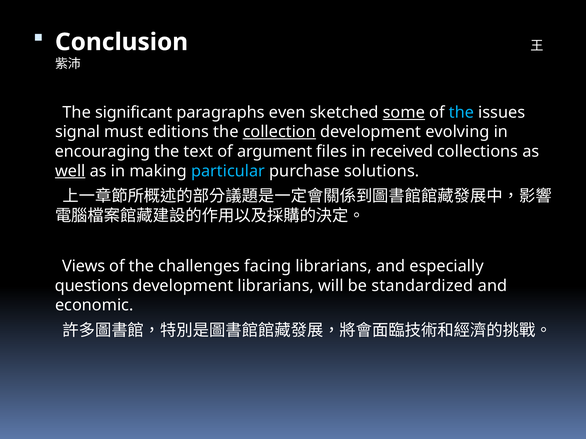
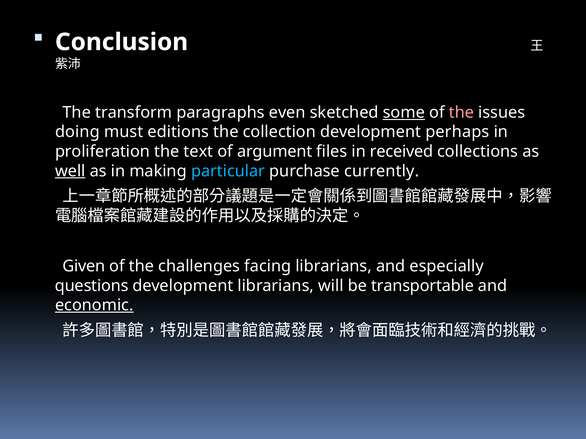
significant: significant -> transform
the at (461, 113) colour: light blue -> pink
signal: signal -> doing
collection underline: present -> none
evolving: evolving -> perhaps
encouraging: encouraging -> proliferation
solutions: solutions -> currently
Views: Views -> Given
standardized: standardized -> transportable
economic underline: none -> present
